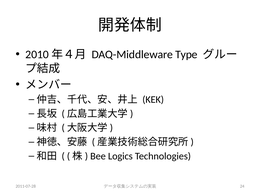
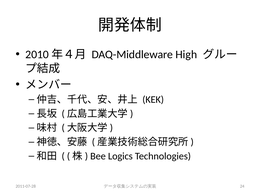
Type: Type -> High
